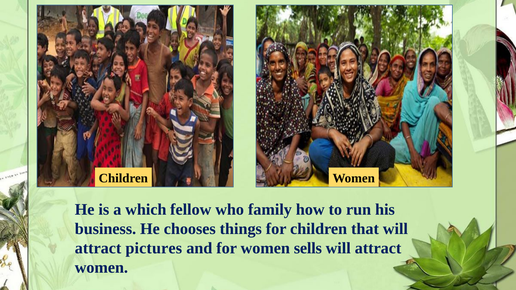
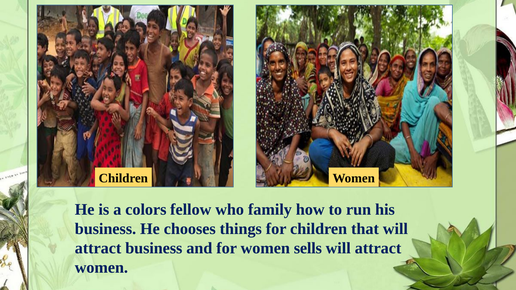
which: which -> colors
attract pictures: pictures -> business
